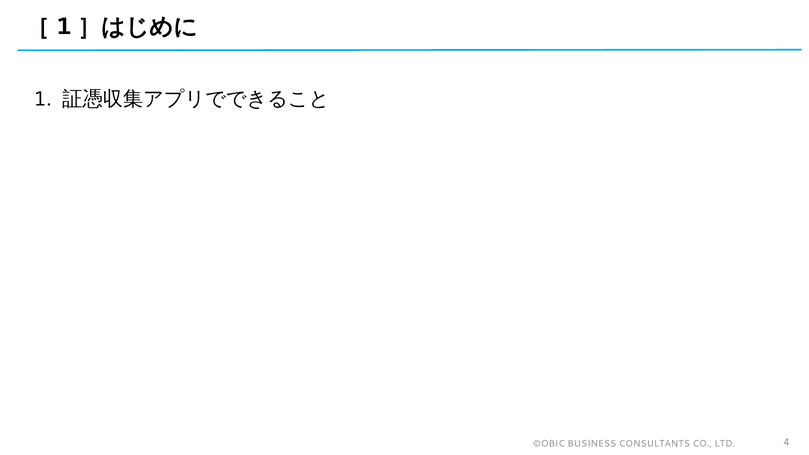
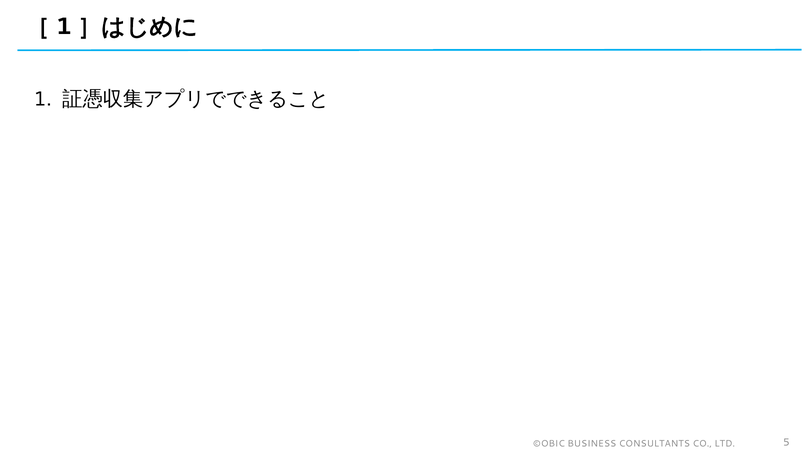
4: 4 -> 5
